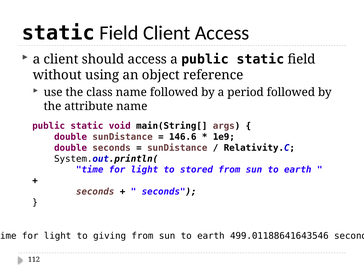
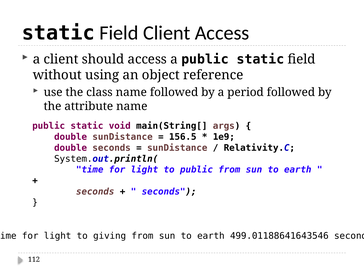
146.6: 146.6 -> 156.5
to stored: stored -> public
